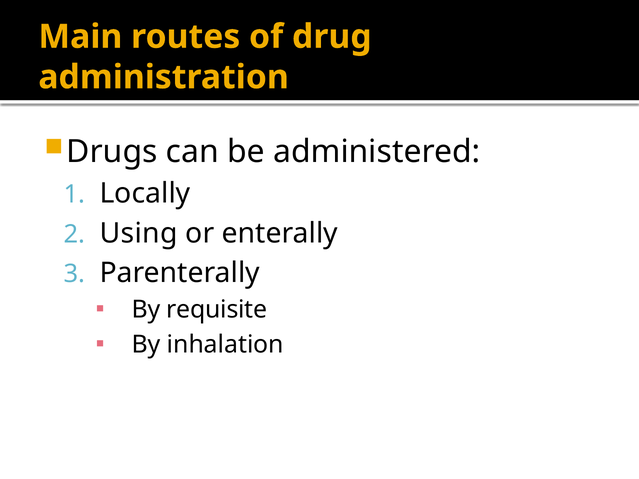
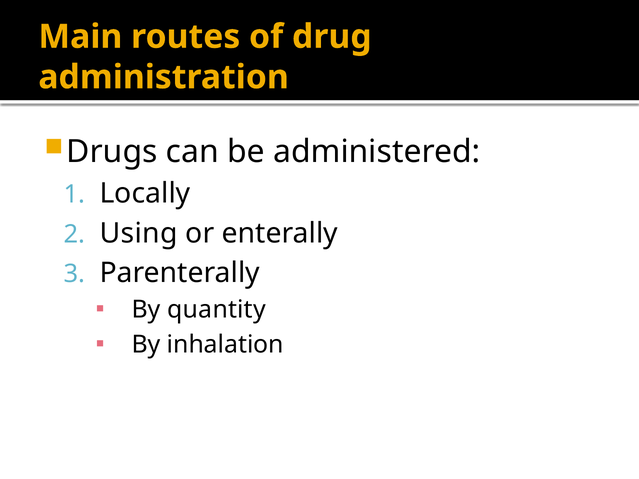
requisite: requisite -> quantity
